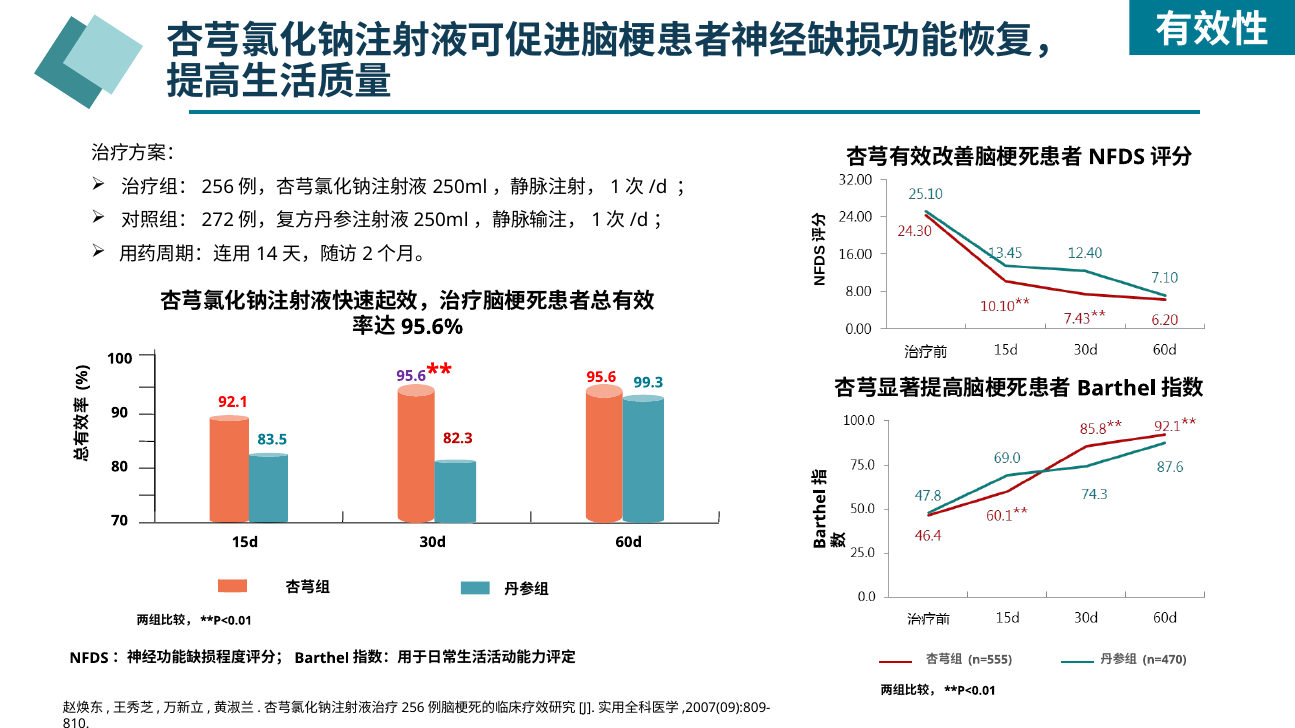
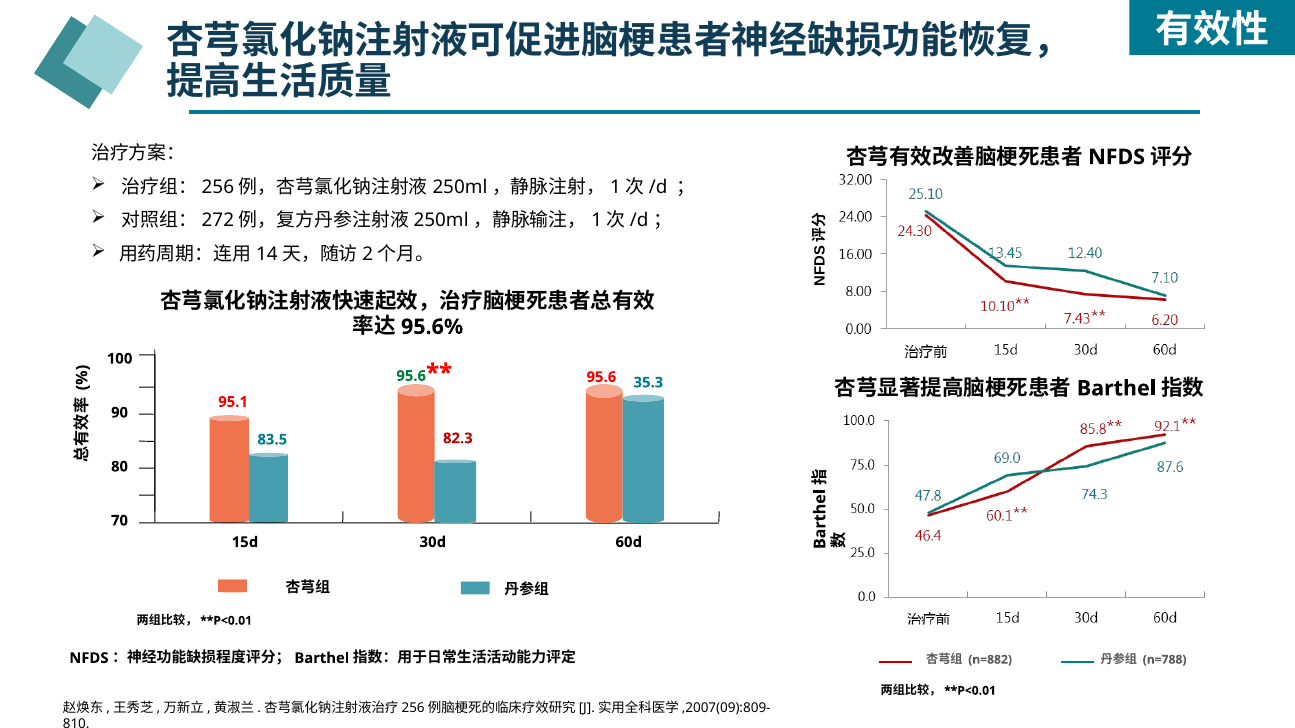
95.6 at (411, 376) colour: purple -> green
99.3: 99.3 -> 35.3
92.1: 92.1 -> 95.1
n=555: n=555 -> n=882
n=470: n=470 -> n=788
